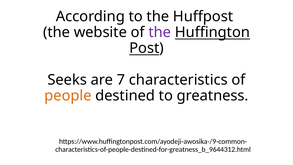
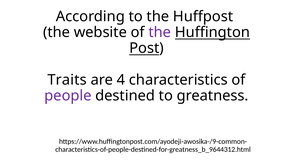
Seeks: Seeks -> Traits
7: 7 -> 4
people colour: orange -> purple
